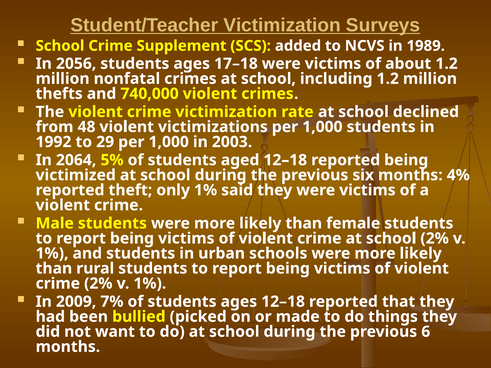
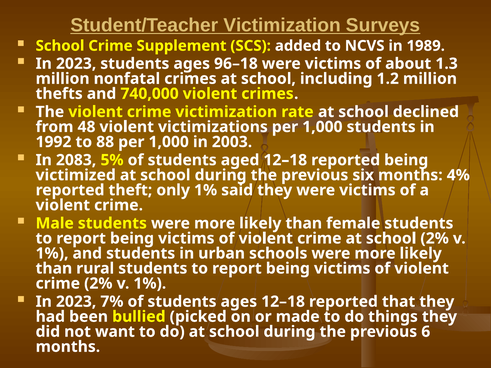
2056 at (76, 64): 2056 -> 2023
17–18: 17–18 -> 96–18
about 1.2: 1.2 -> 1.3
29: 29 -> 88
2064: 2064 -> 2083
2009 at (76, 302): 2009 -> 2023
